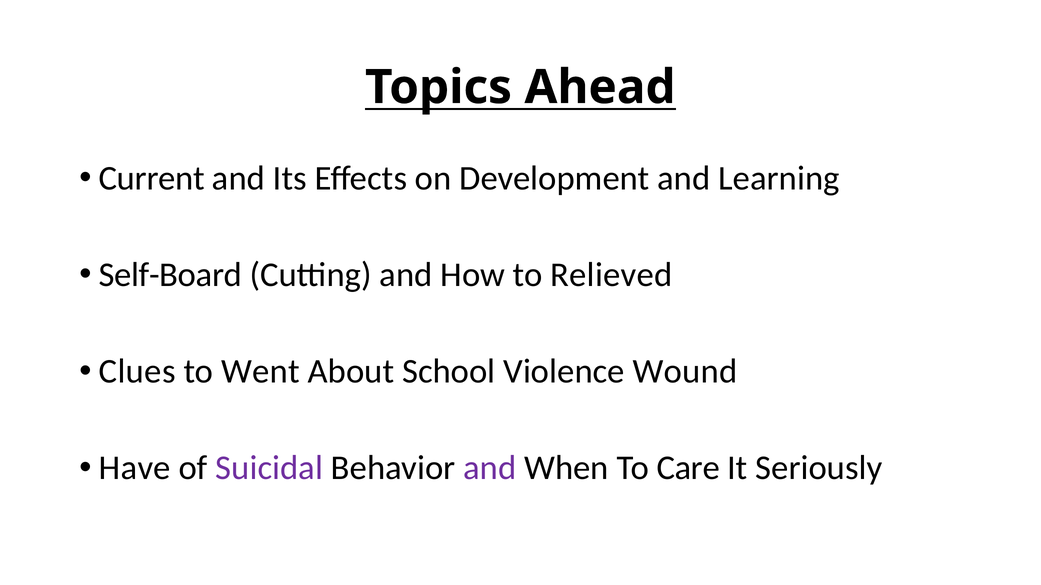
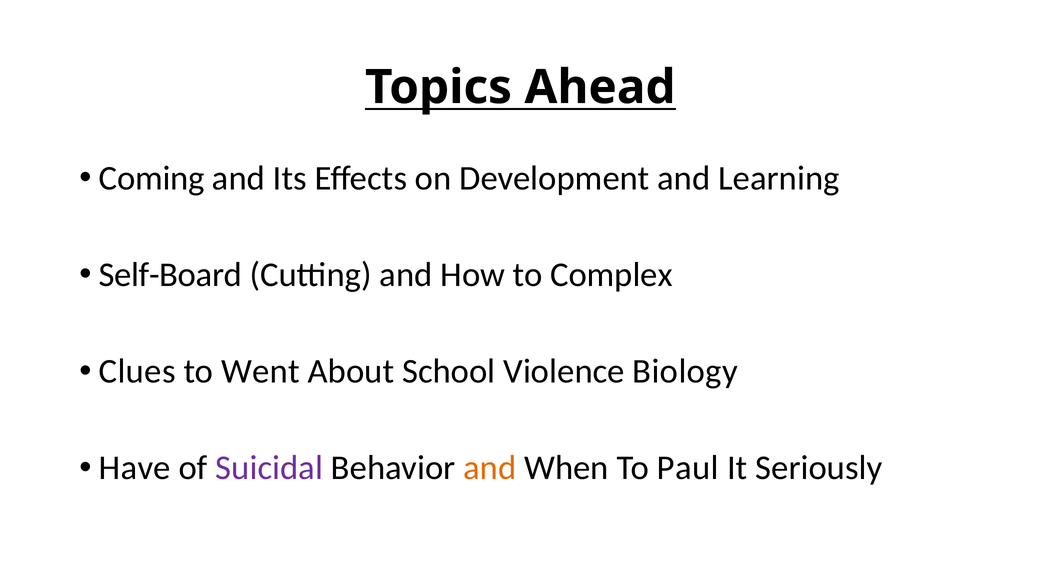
Current: Current -> Coming
Relieved: Relieved -> Complex
Wound: Wound -> Biology
and at (490, 468) colour: purple -> orange
Care: Care -> Paul
